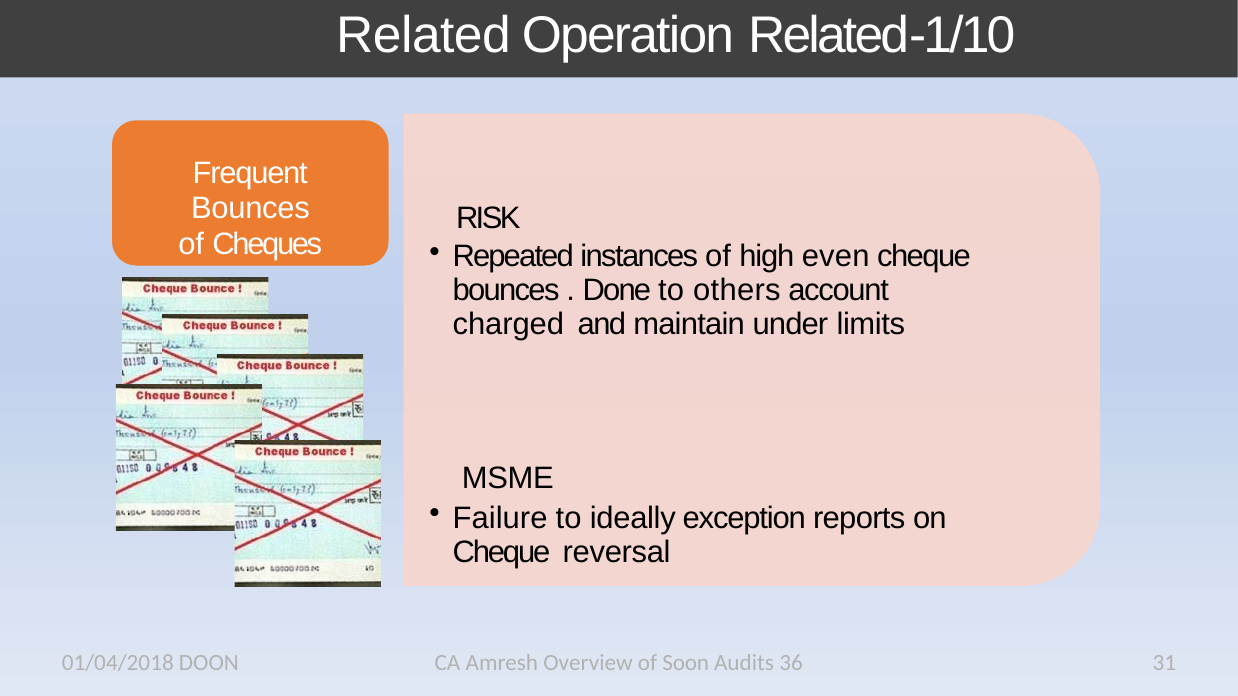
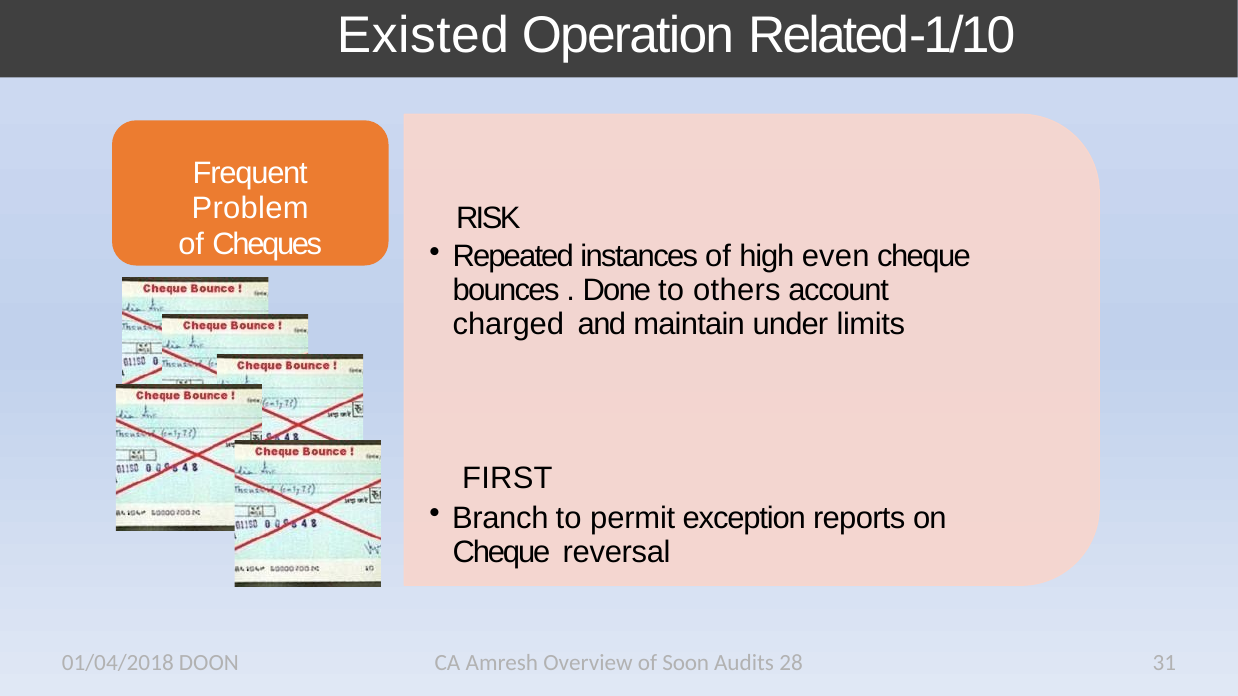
Related: Related -> Existed
Bounces at (250, 209): Bounces -> Problem
MSME: MSME -> FIRST
Failure: Failure -> Branch
ideally: ideally -> permit
36: 36 -> 28
